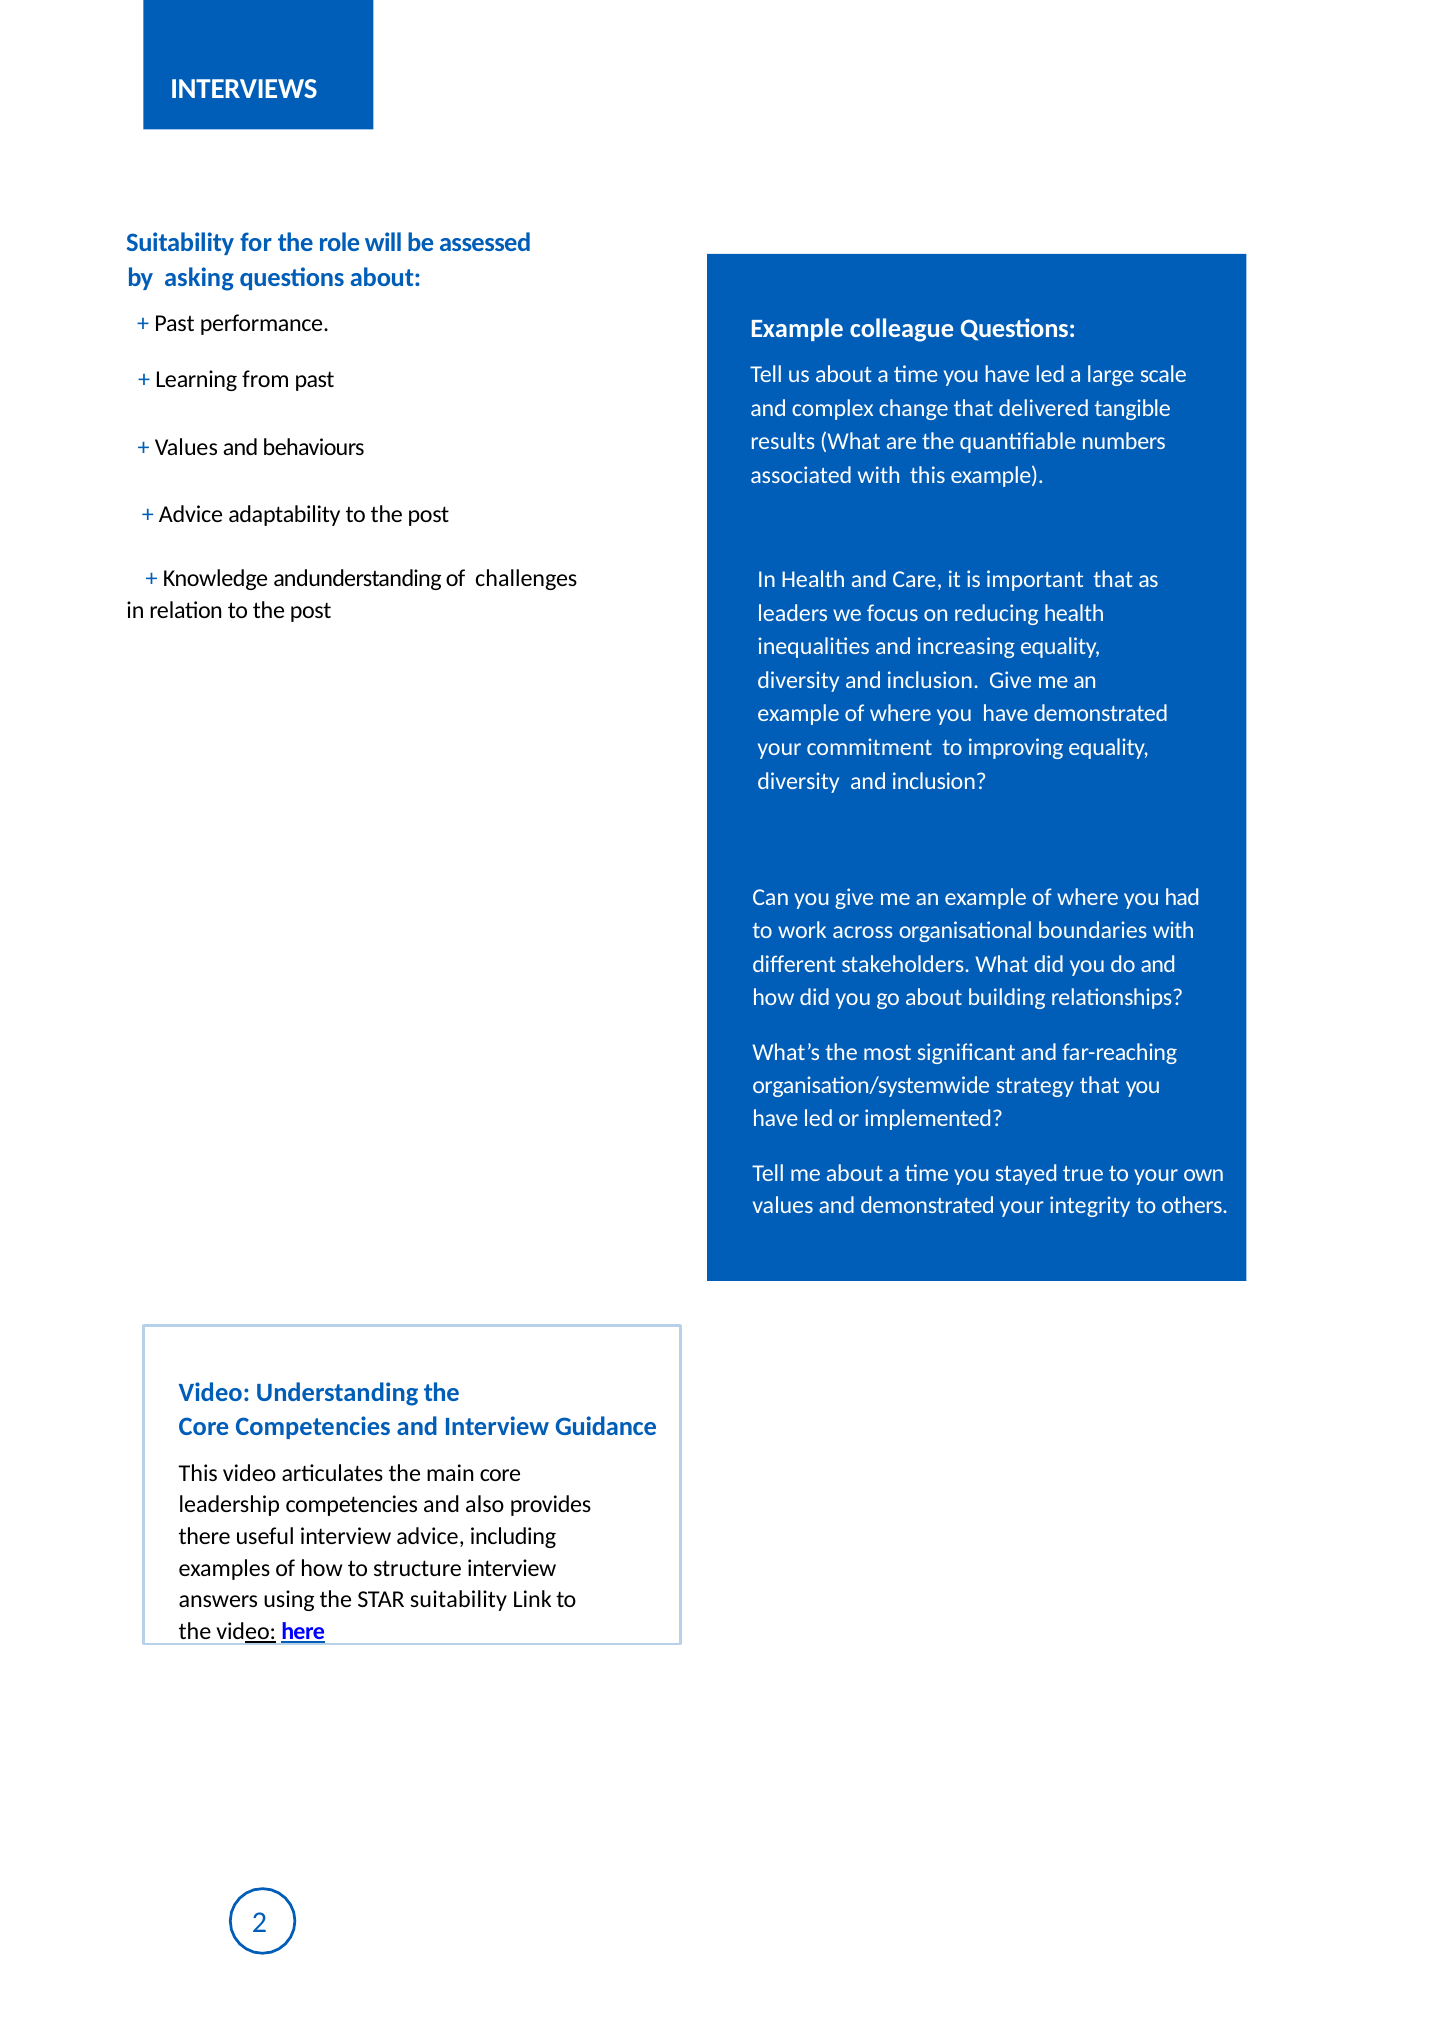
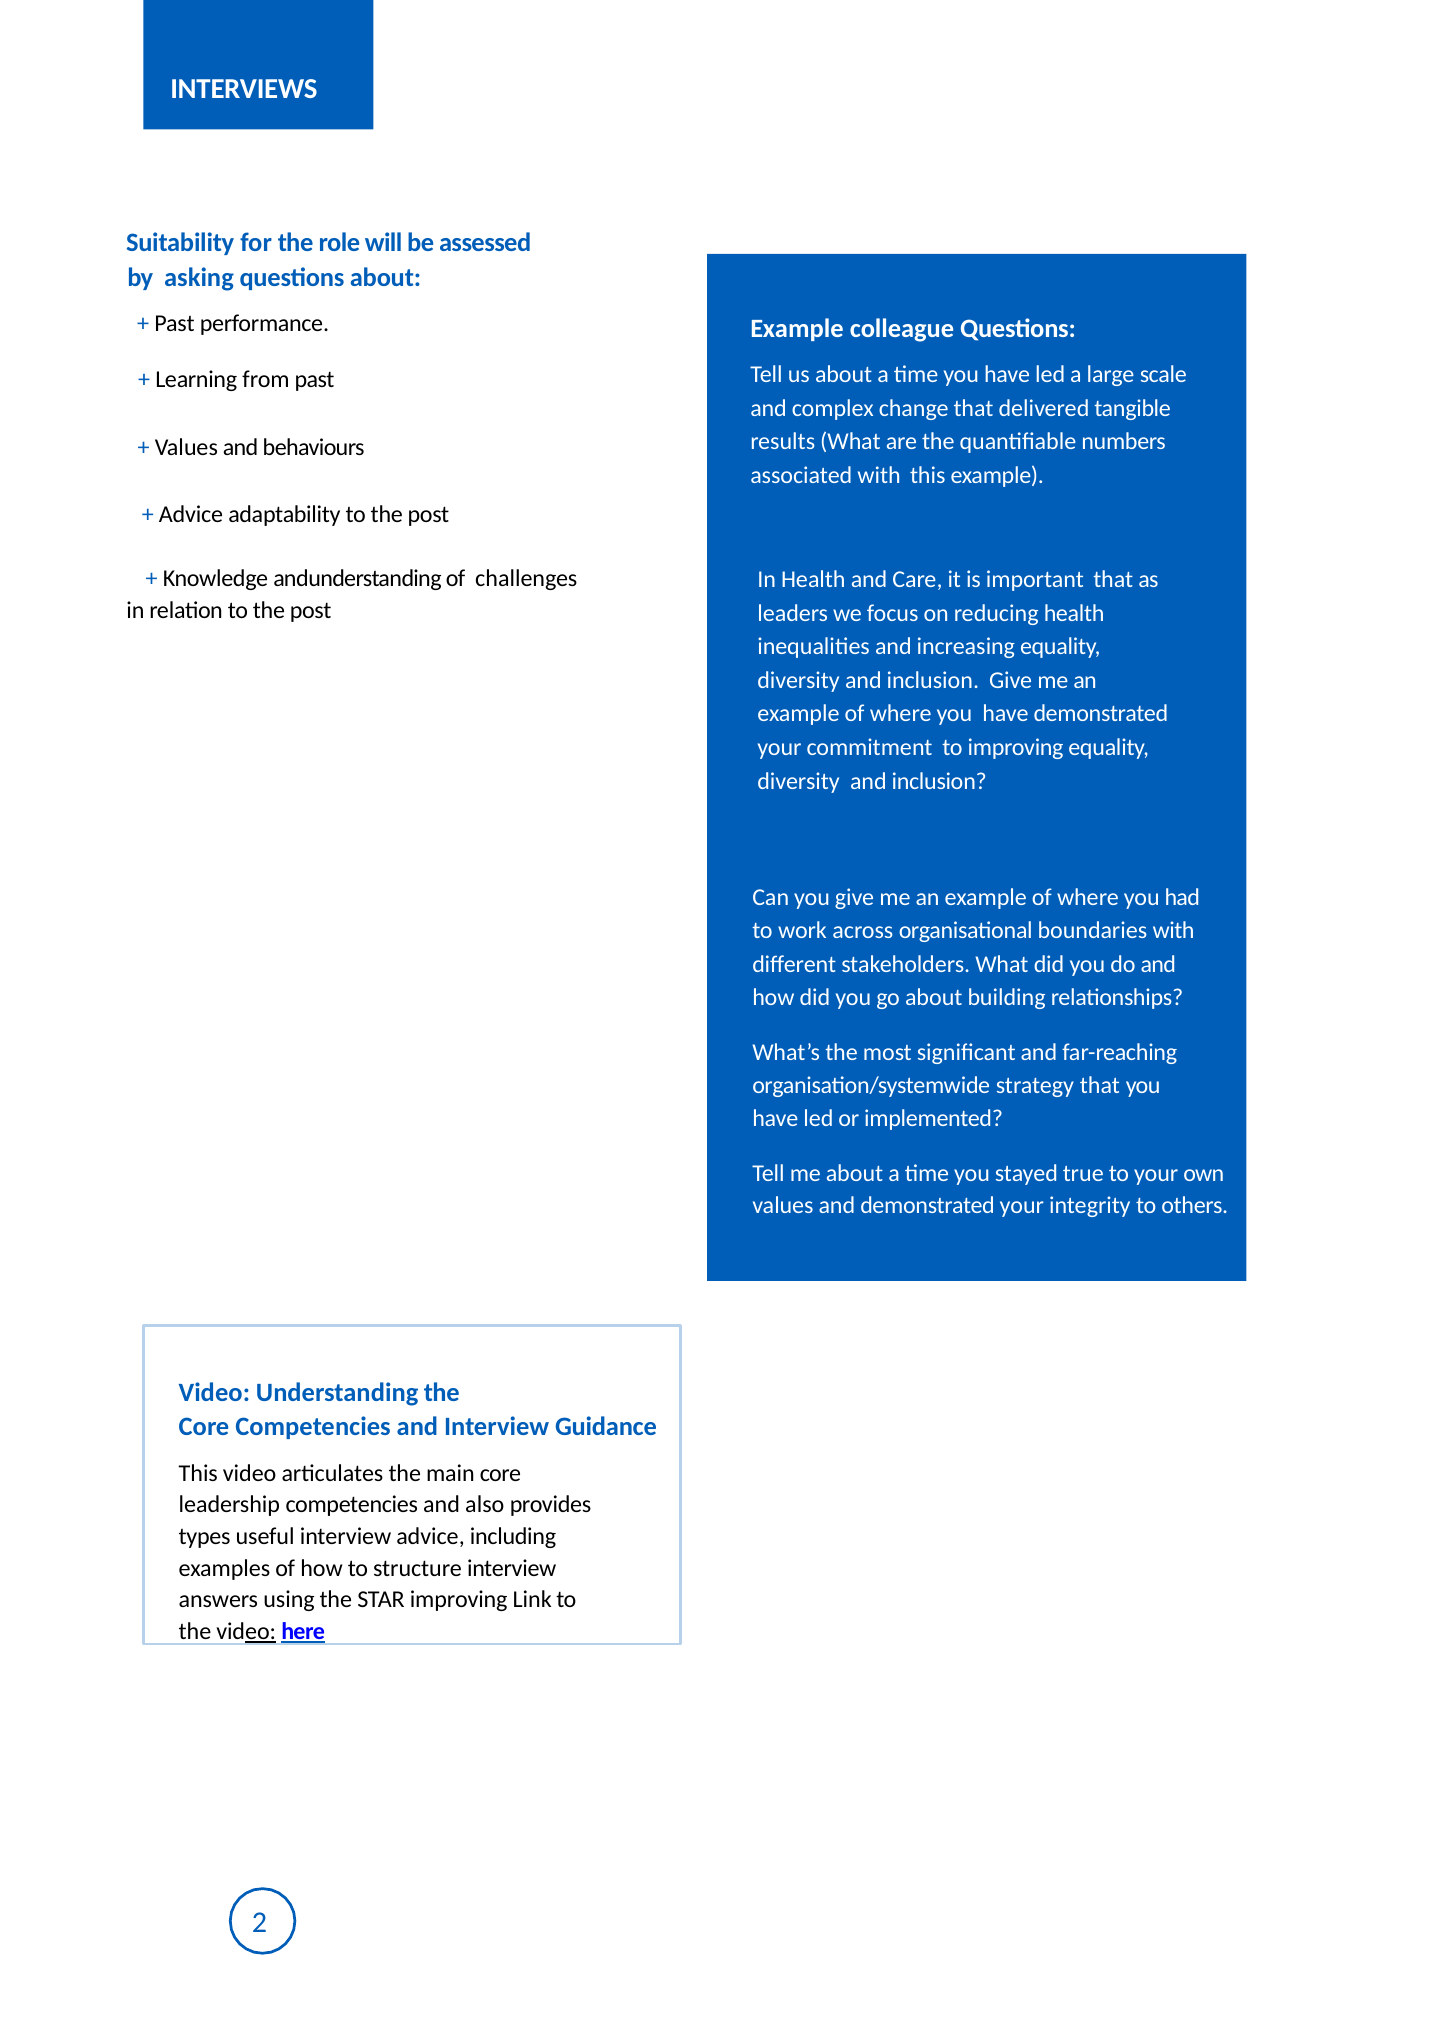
there: there -> types
STAR suitability: suitability -> improving
